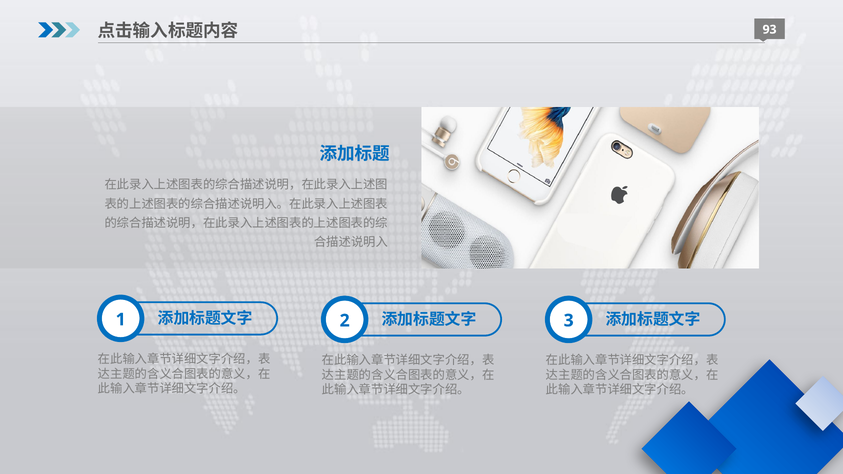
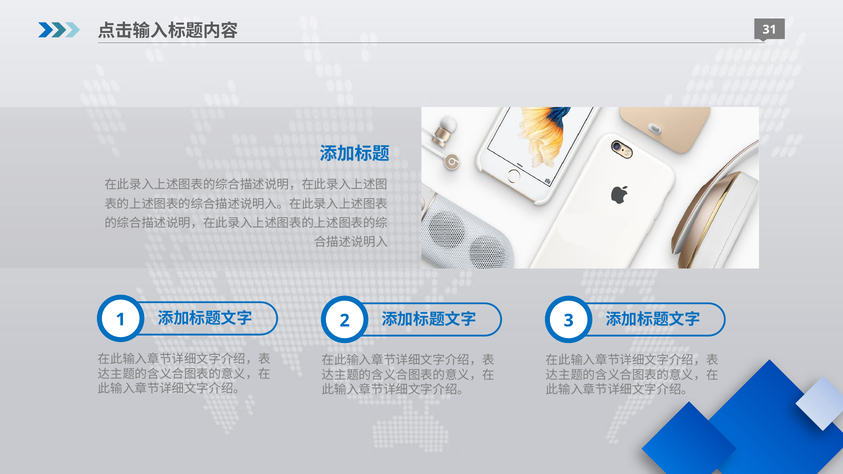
93: 93 -> 31
